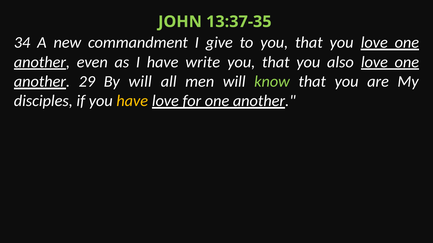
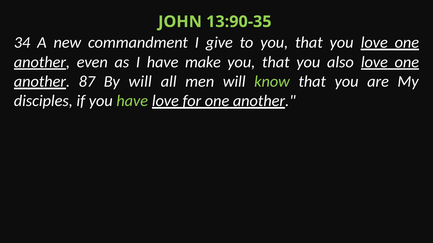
13:37-35: 13:37-35 -> 13:90-35
write: write -> make
29: 29 -> 87
have at (132, 101) colour: yellow -> light green
